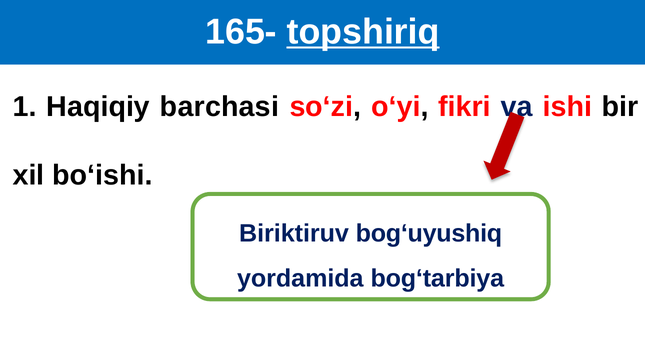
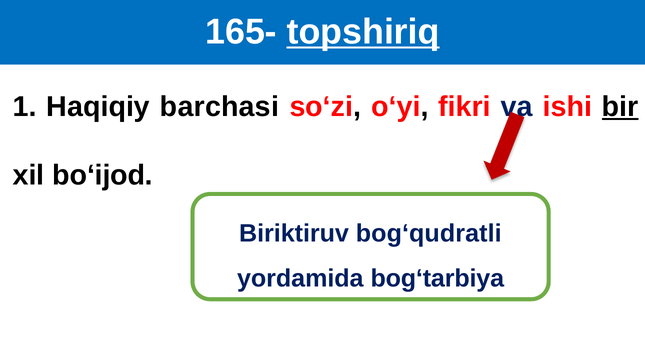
bir underline: none -> present
bo‘ishi: bo‘ishi -> bo‘ijod
bog‘uyushiq: bog‘uyushiq -> bog‘qudratli
